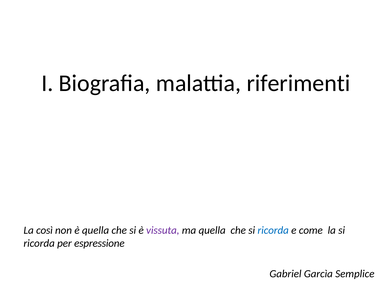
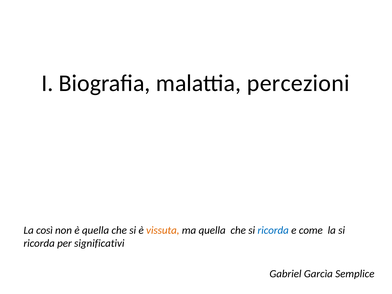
riferimenti: riferimenti -> percezioni
vissuta colour: purple -> orange
espressione: espressione -> significativi
